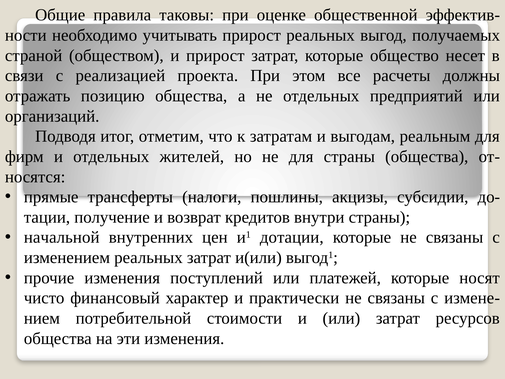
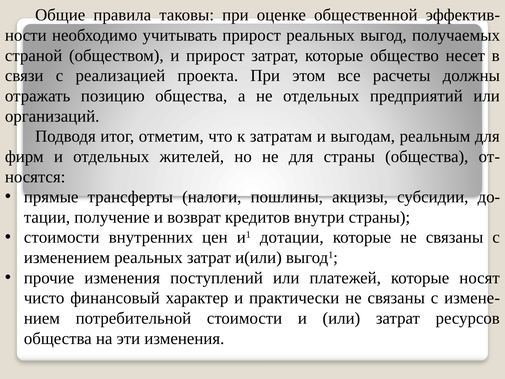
начальной at (62, 237): начальной -> стоимости
